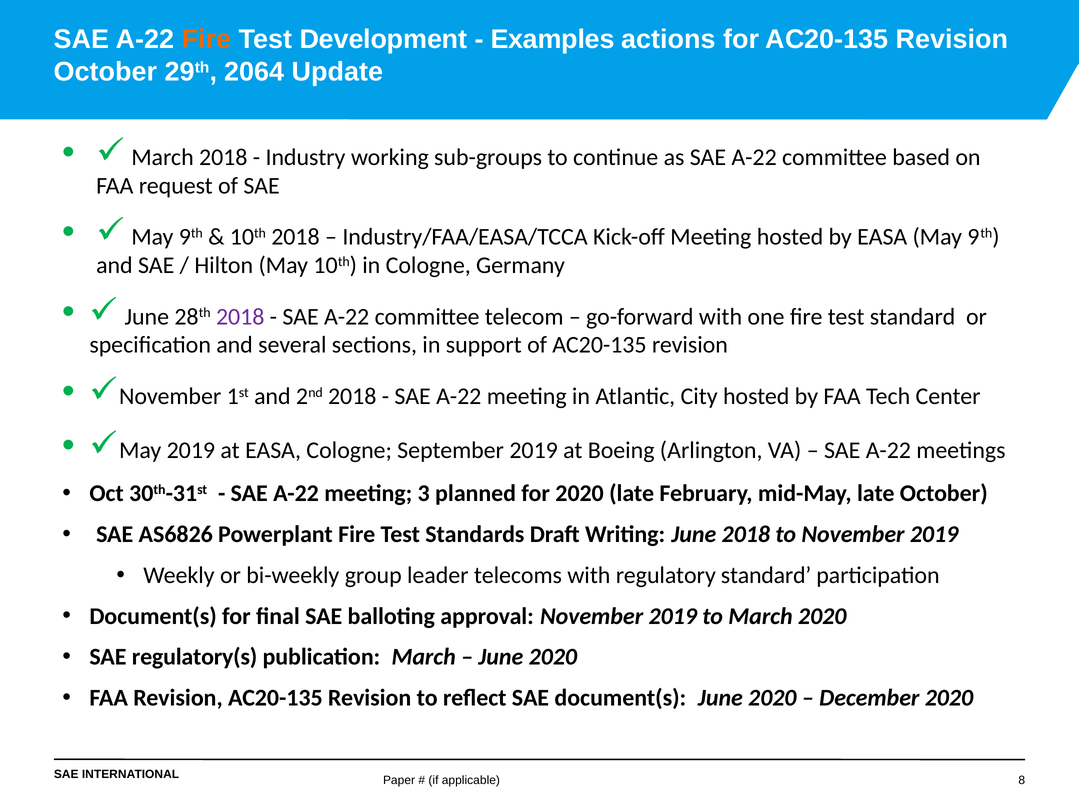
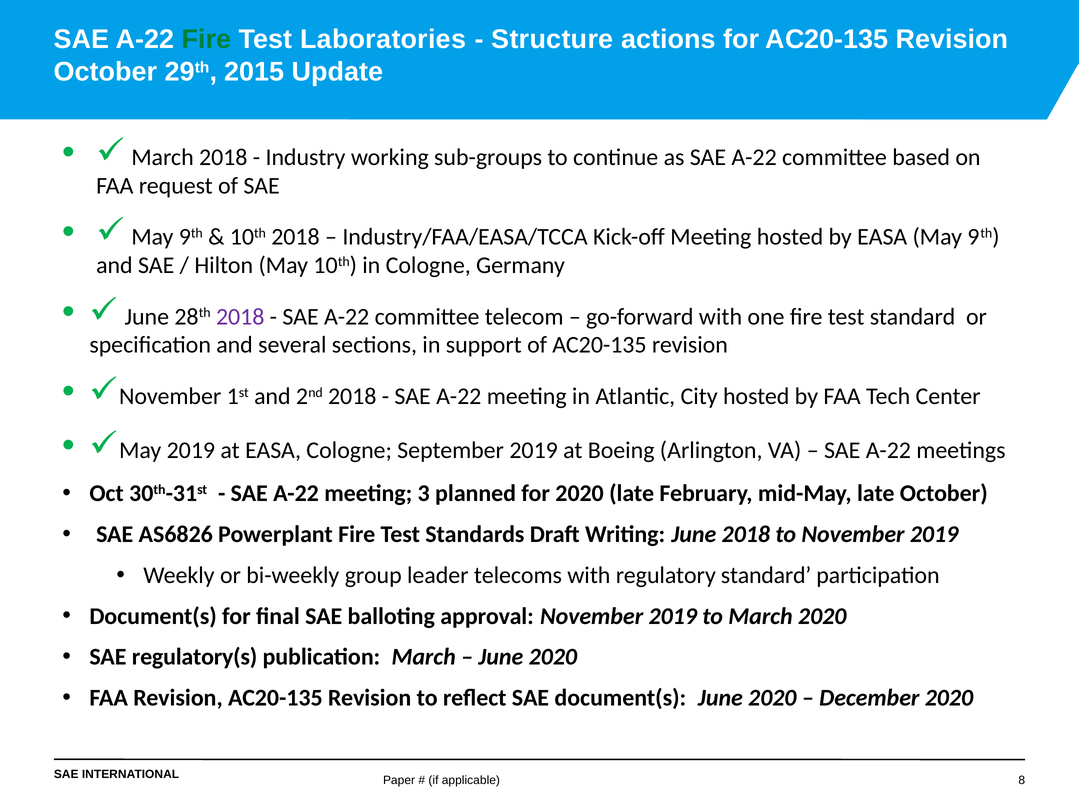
Fire at (206, 40) colour: orange -> green
Development: Development -> Laboratories
Examples: Examples -> Structure
2064: 2064 -> 2015
